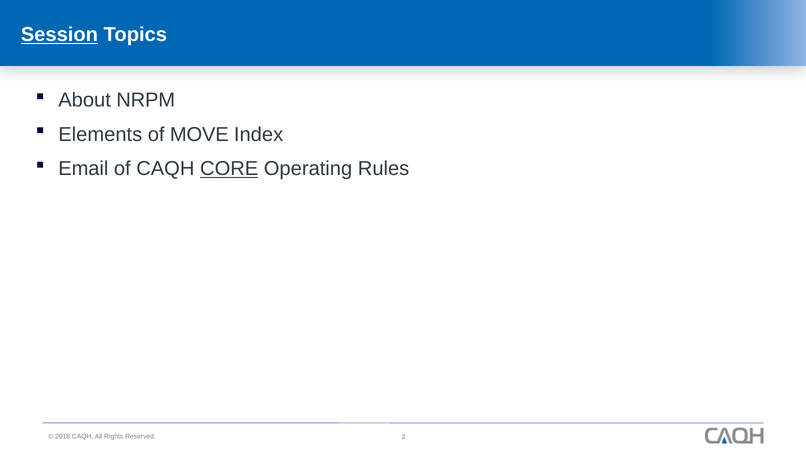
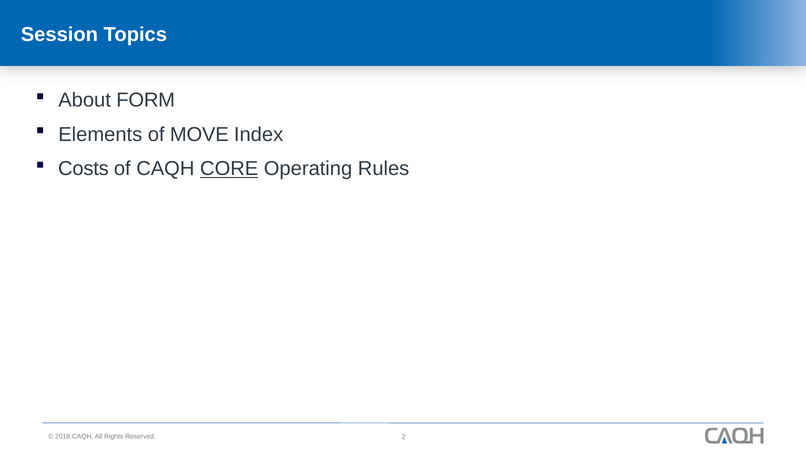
Session underline: present -> none
NRPM: NRPM -> FORM
Email: Email -> Costs
